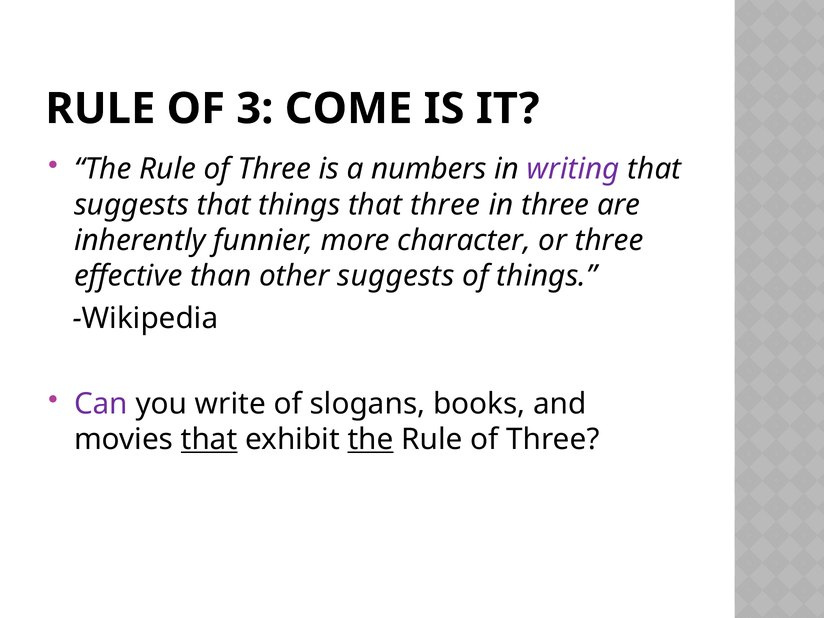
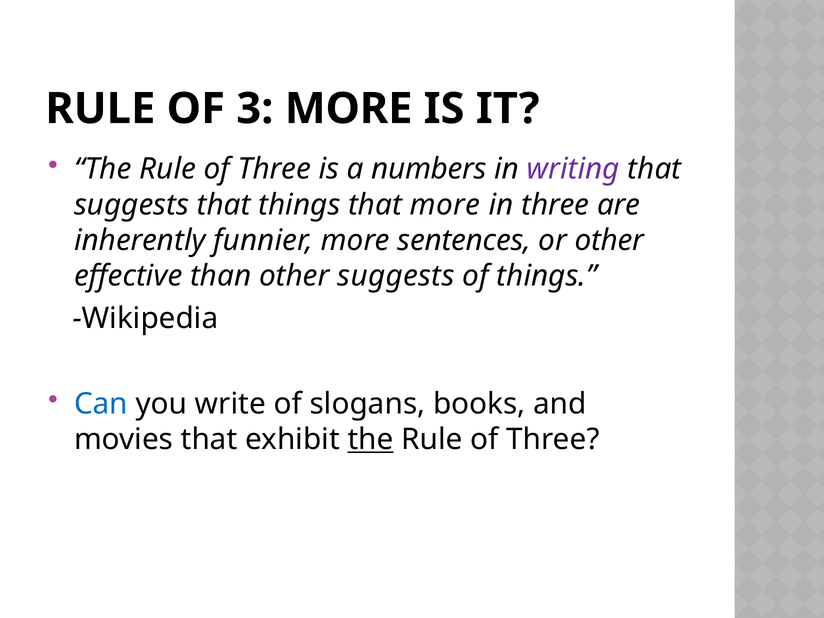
3 COME: COME -> MORE
that three: three -> more
character: character -> sentences
or three: three -> other
Can colour: purple -> blue
that at (209, 439) underline: present -> none
